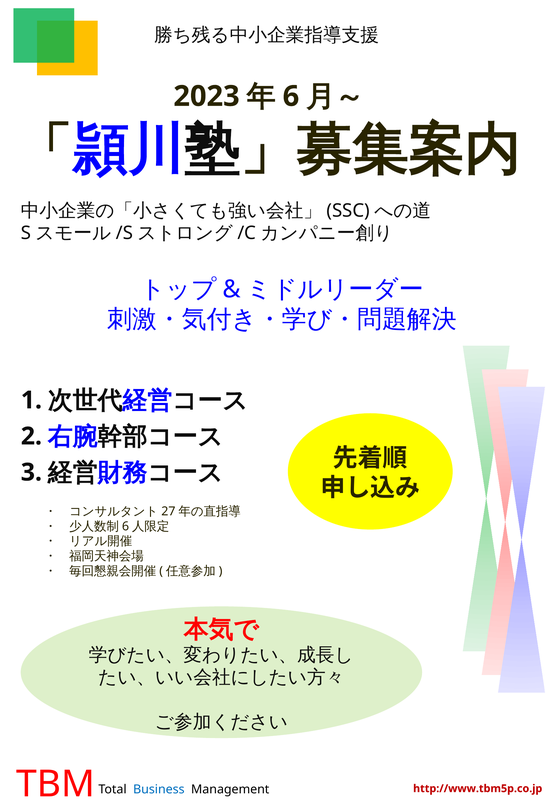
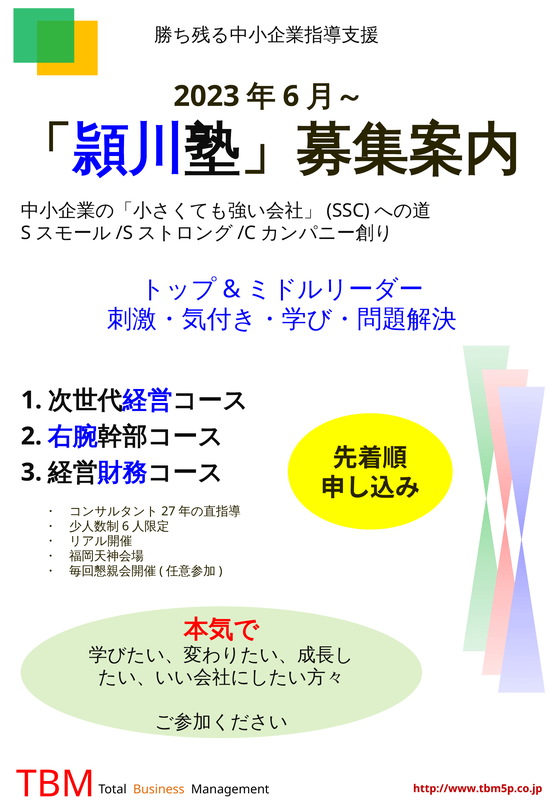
Business colour: blue -> orange
